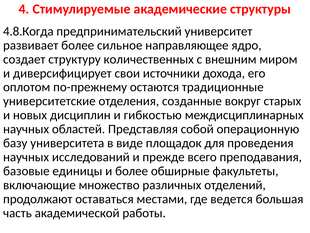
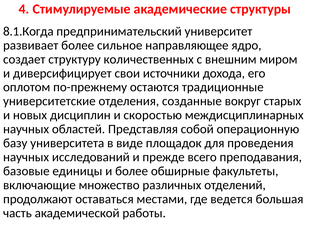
4.8.Когда: 4.8.Когда -> 8.1.Когда
гибкостью: гибкостью -> скоростью
